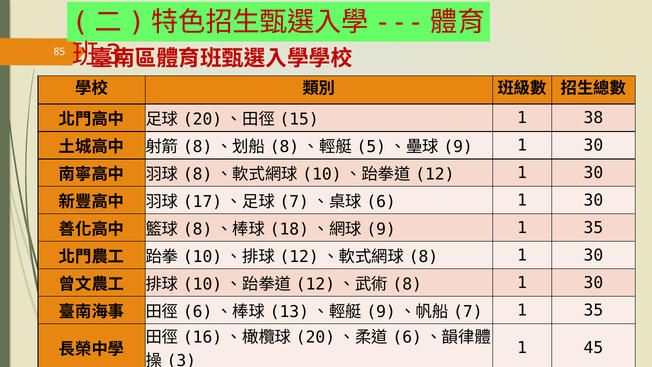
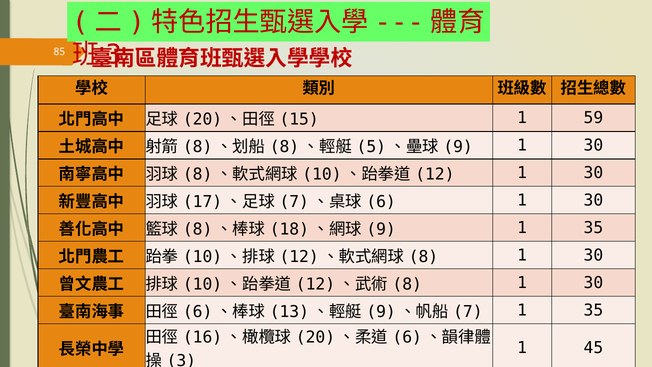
38: 38 -> 59
